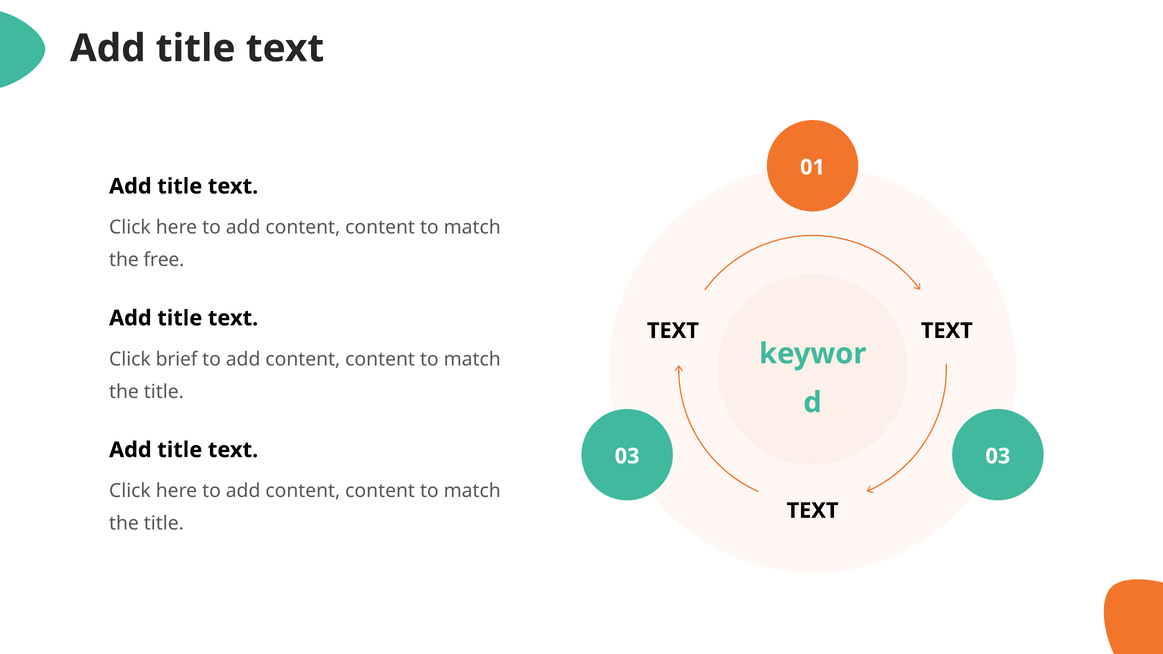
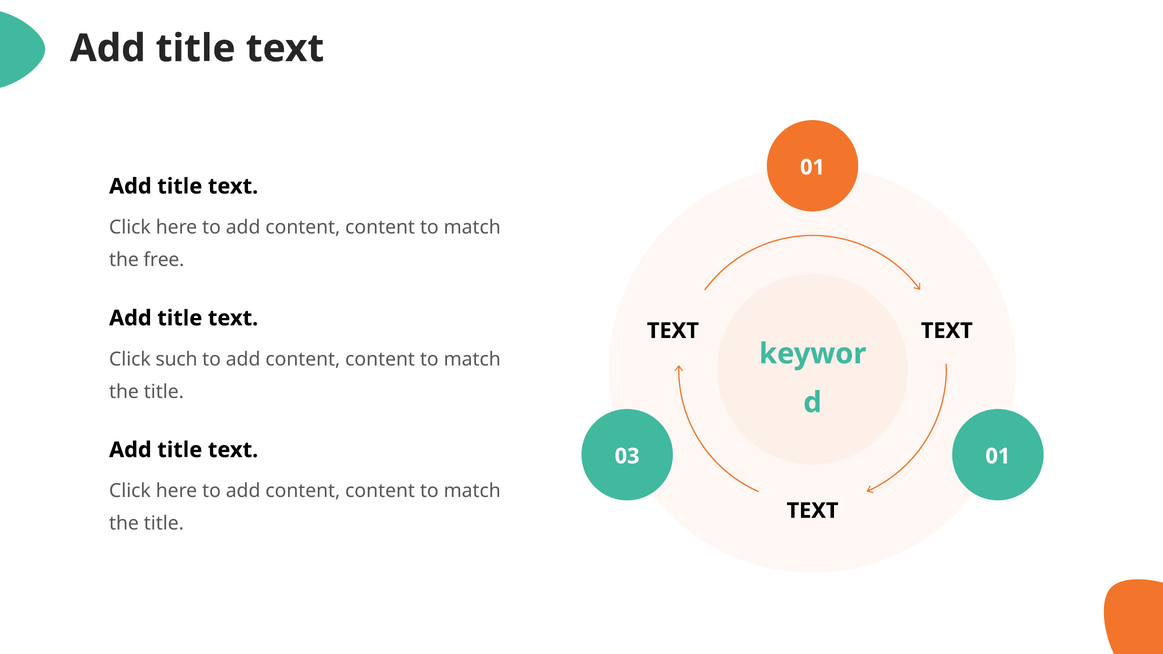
brief: brief -> such
03 03: 03 -> 01
